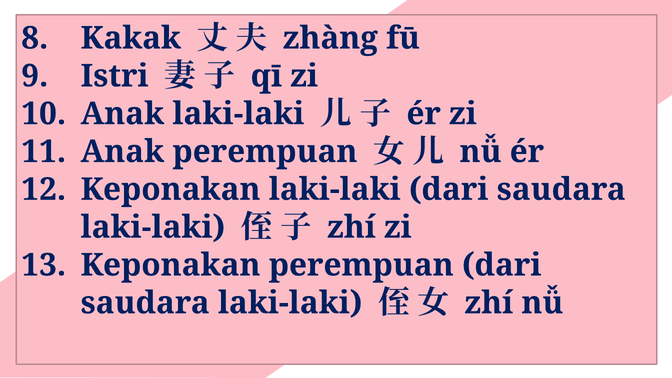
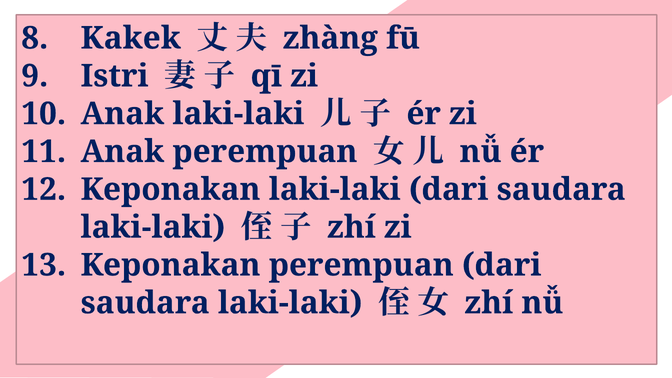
Kakak: Kakak -> Kakek
